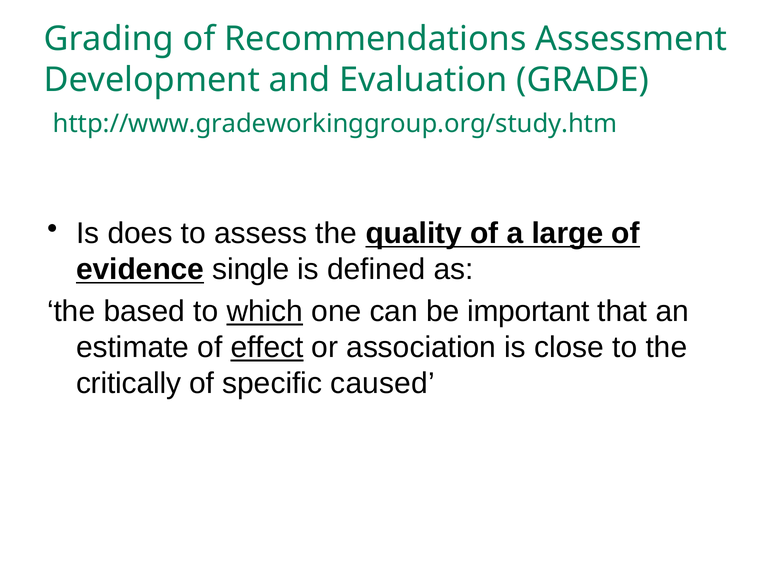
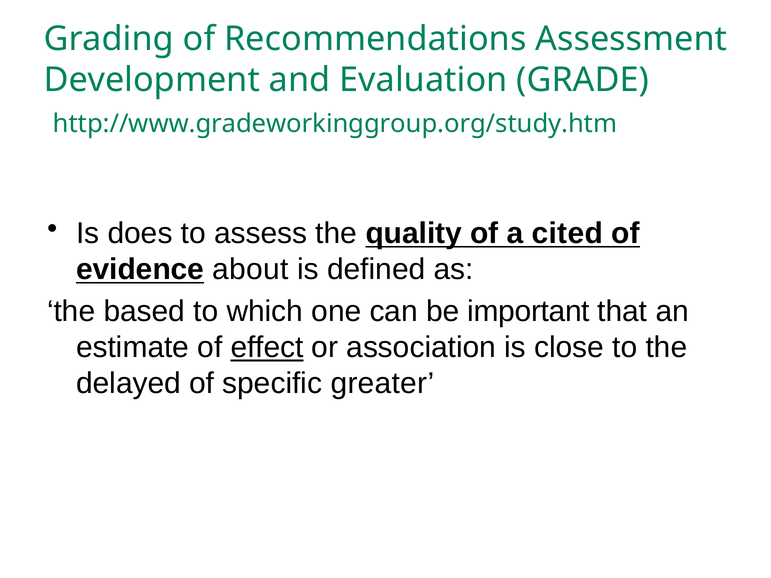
large: large -> cited
single: single -> about
which underline: present -> none
critically: critically -> delayed
caused: caused -> greater
